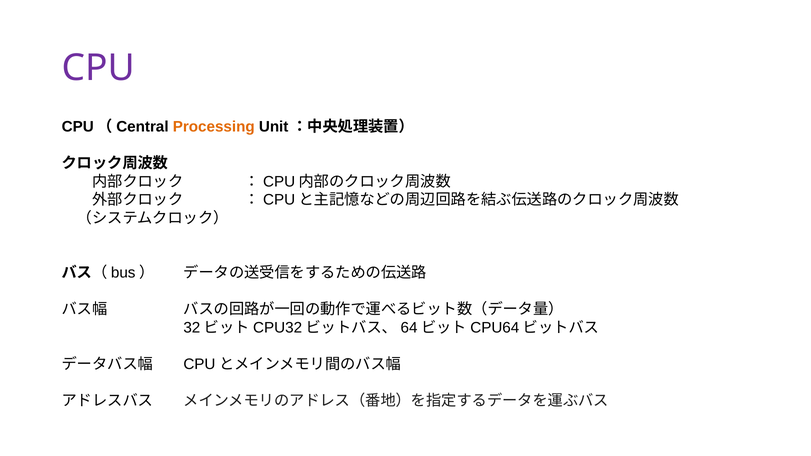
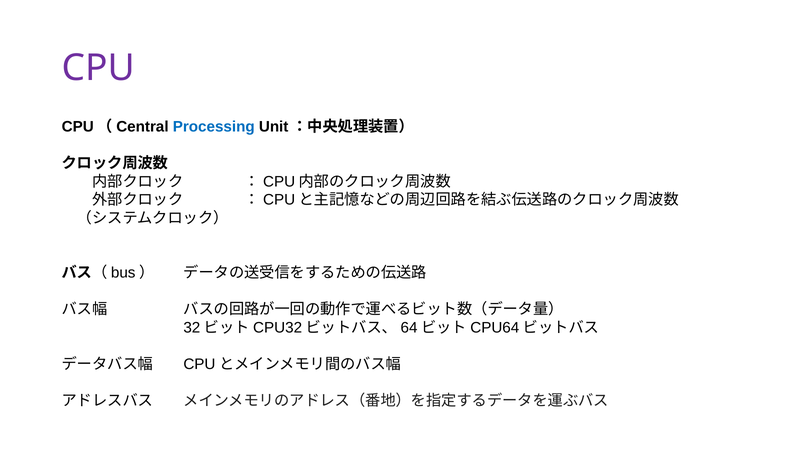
Processing colour: orange -> blue
